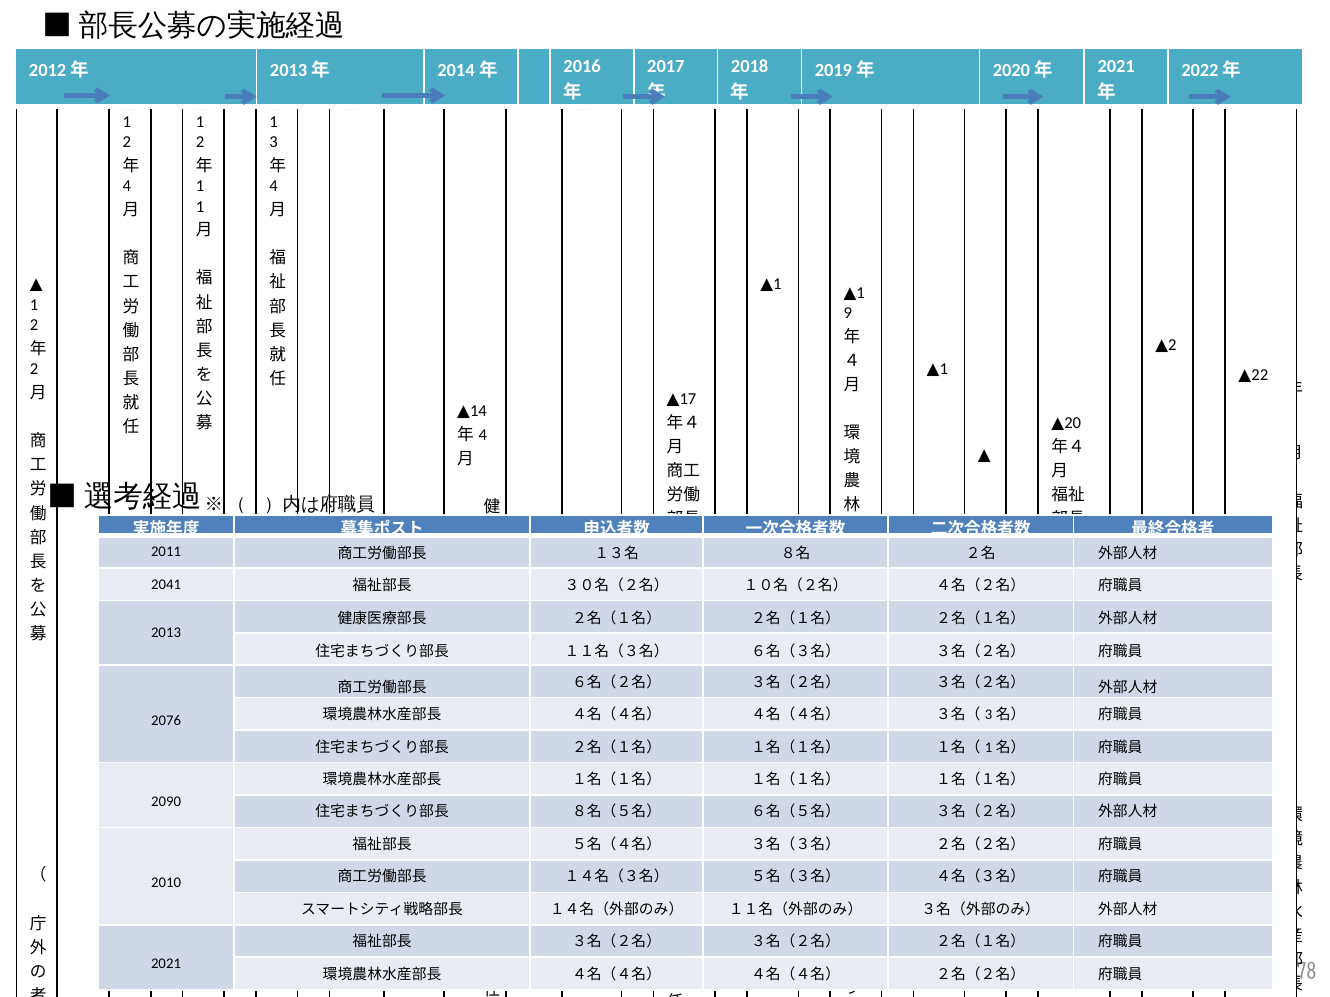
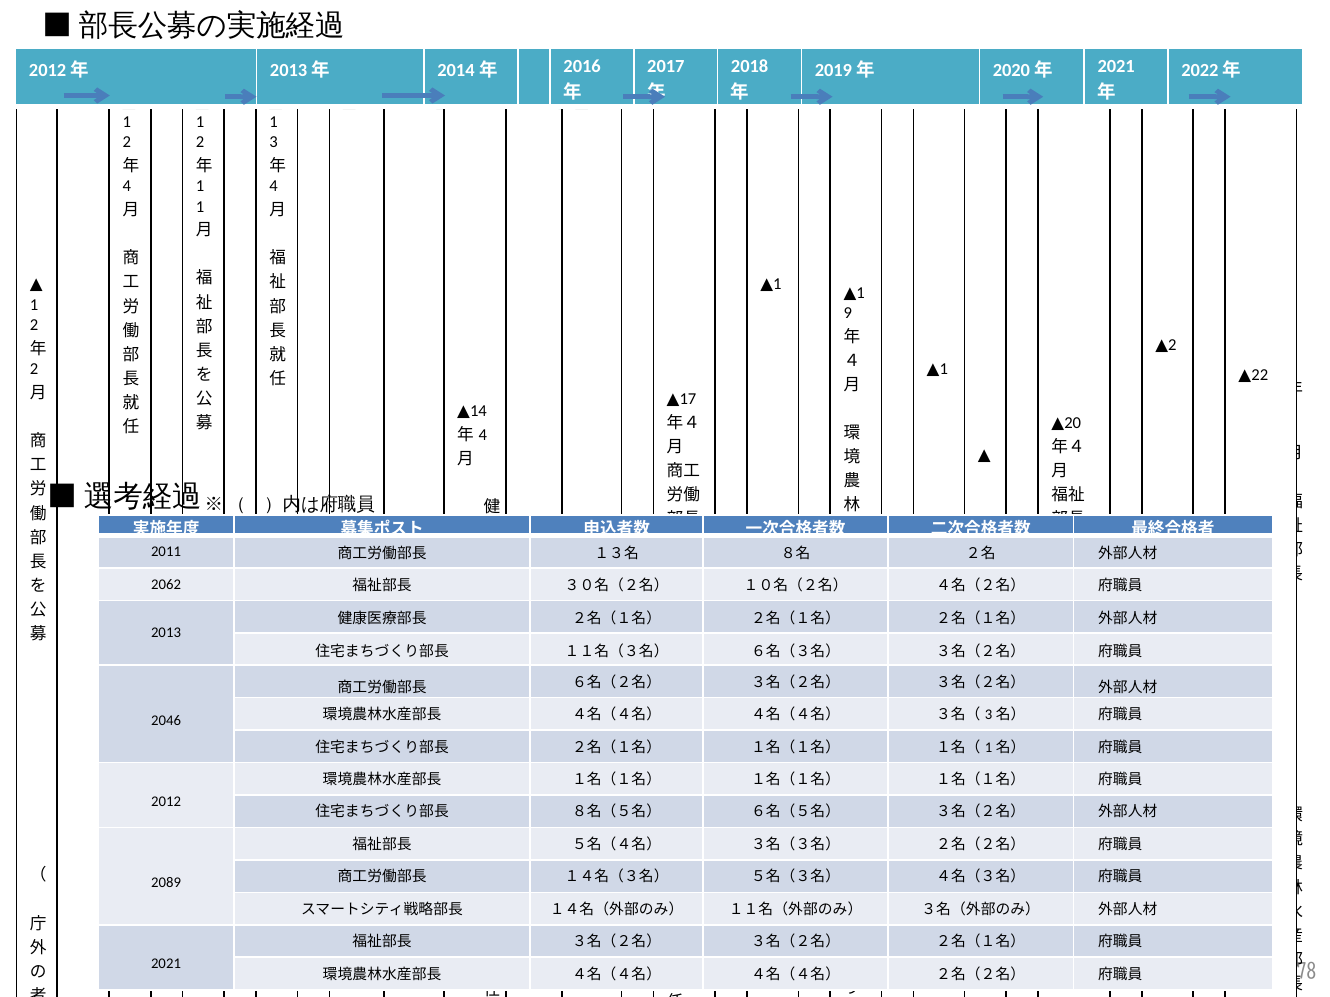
2041: 2041 -> 2062
2076: 2076 -> 2046
2090: 2090 -> 2012
2010: 2010 -> 2089
